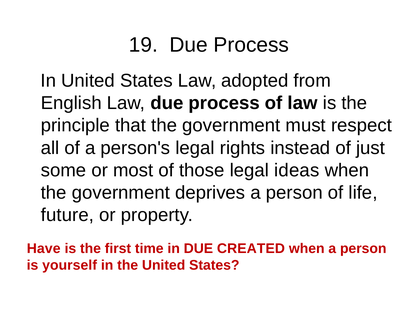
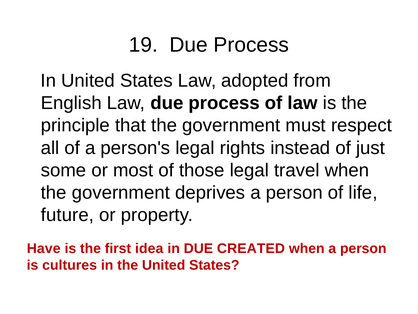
ideas: ideas -> travel
time: time -> idea
yourself: yourself -> cultures
